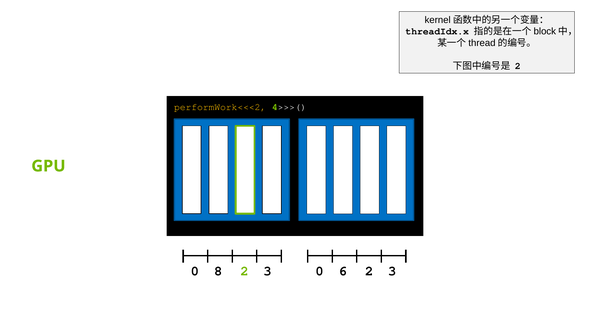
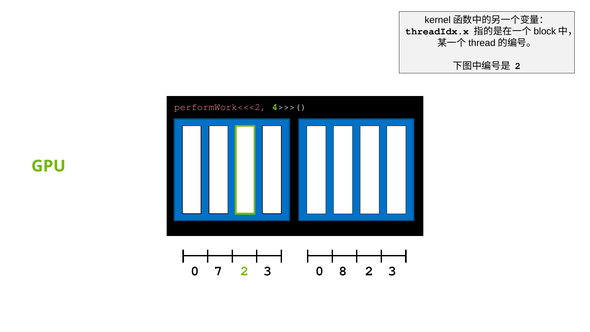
performWork<<<2 colour: yellow -> pink
8: 8 -> 7
6: 6 -> 8
